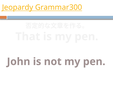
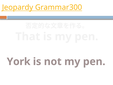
John: John -> York
